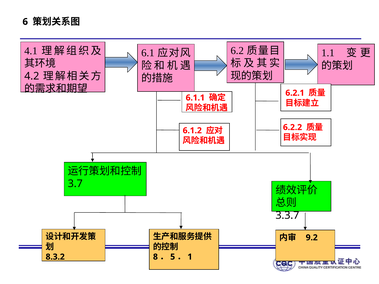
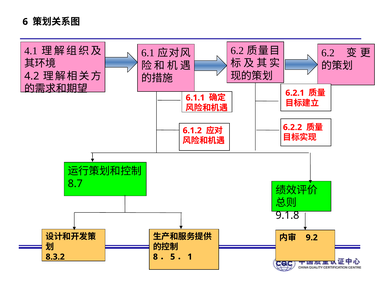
1.1 at (328, 53): 1.1 -> 6.2
3.7: 3.7 -> 8.7
3.3.7: 3.3.7 -> 9.1.8
